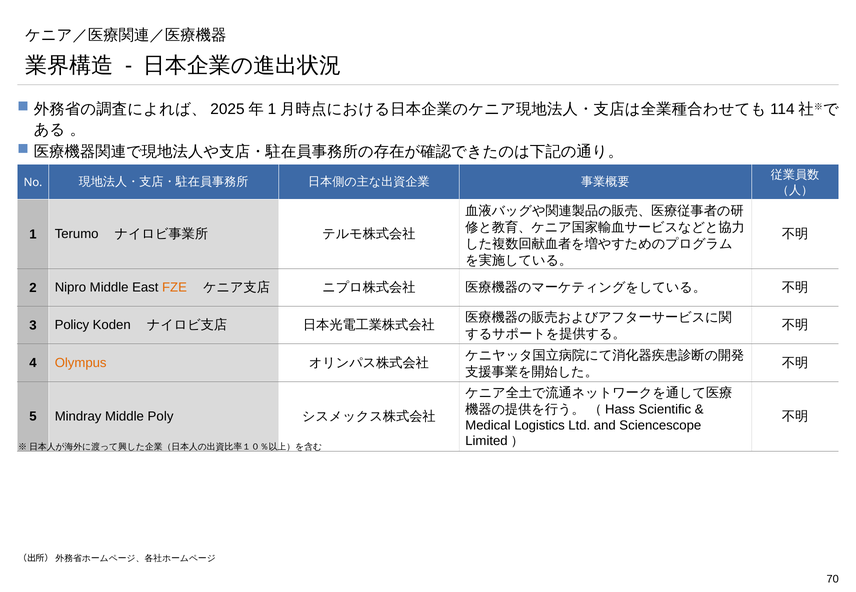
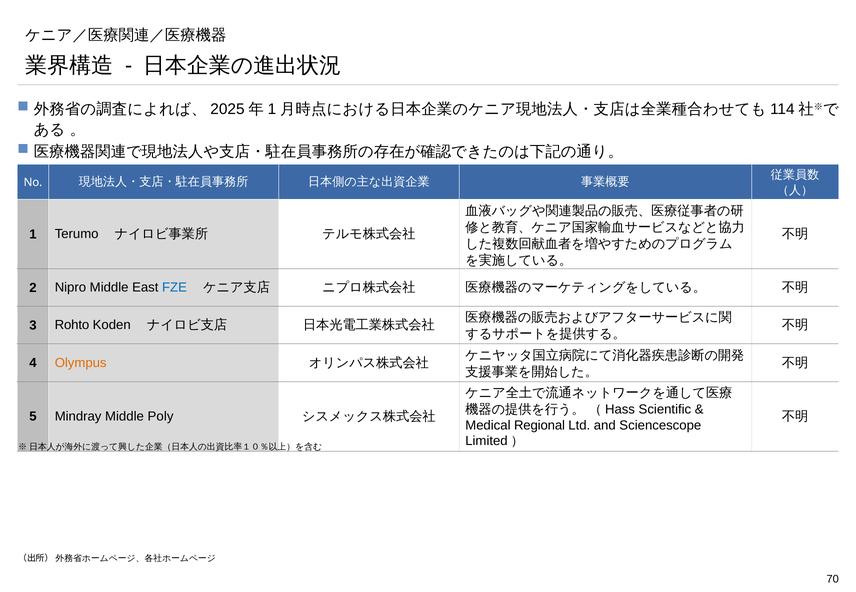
FZE colour: orange -> blue
Policy: Policy -> Rohto
Logistics: Logistics -> Regional
